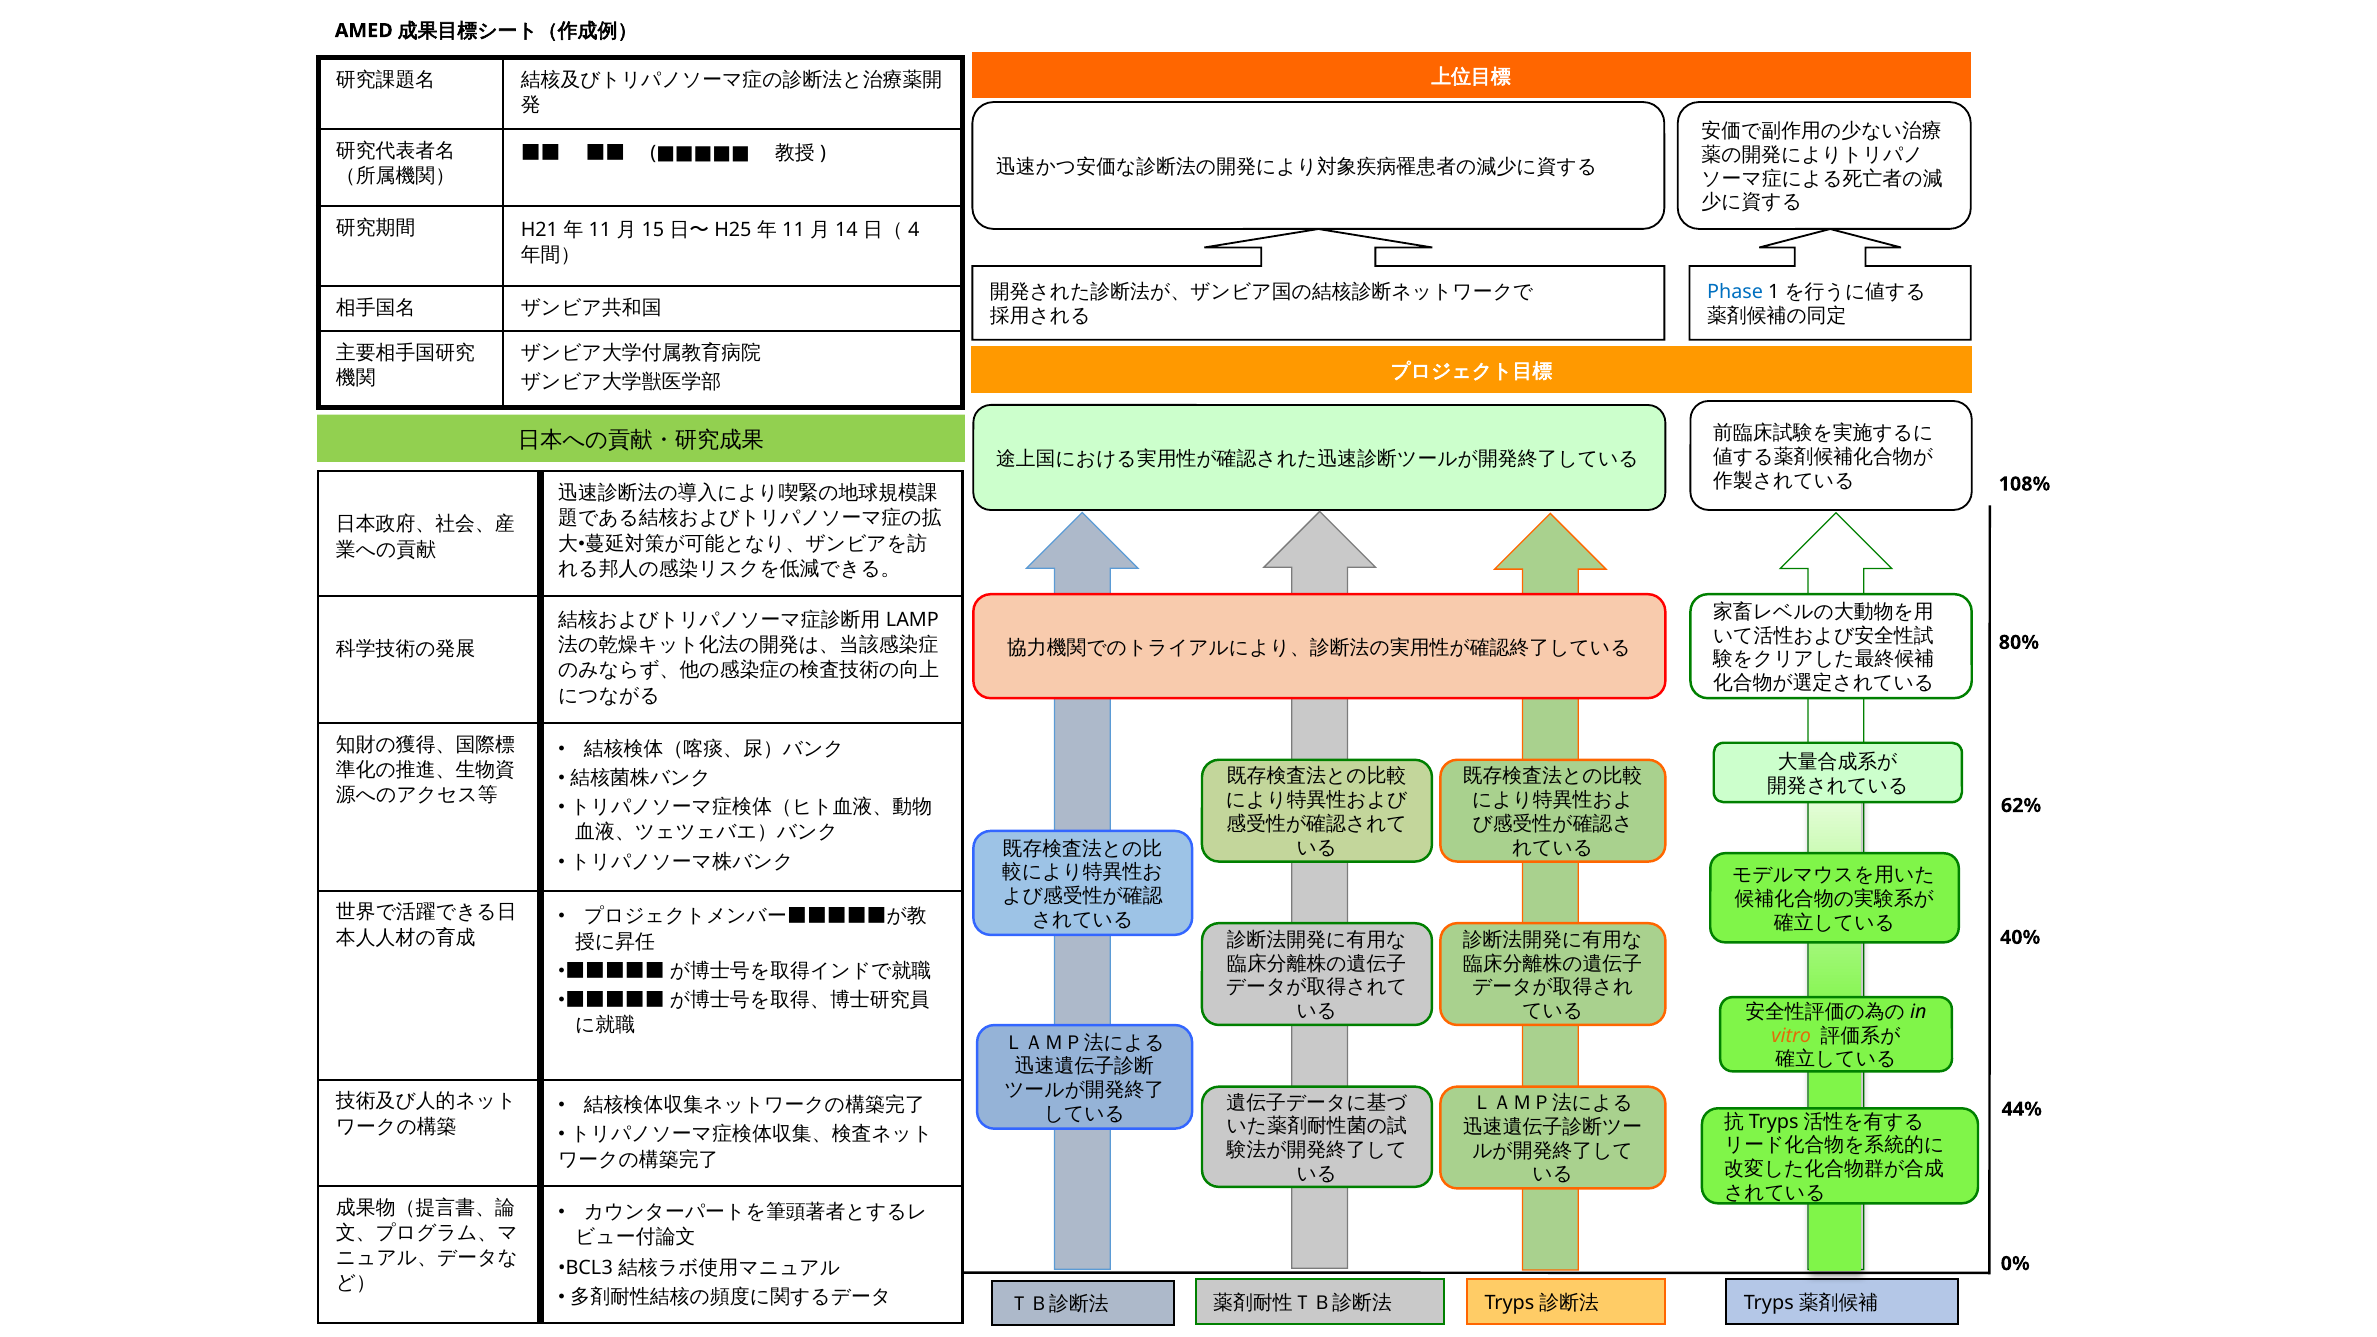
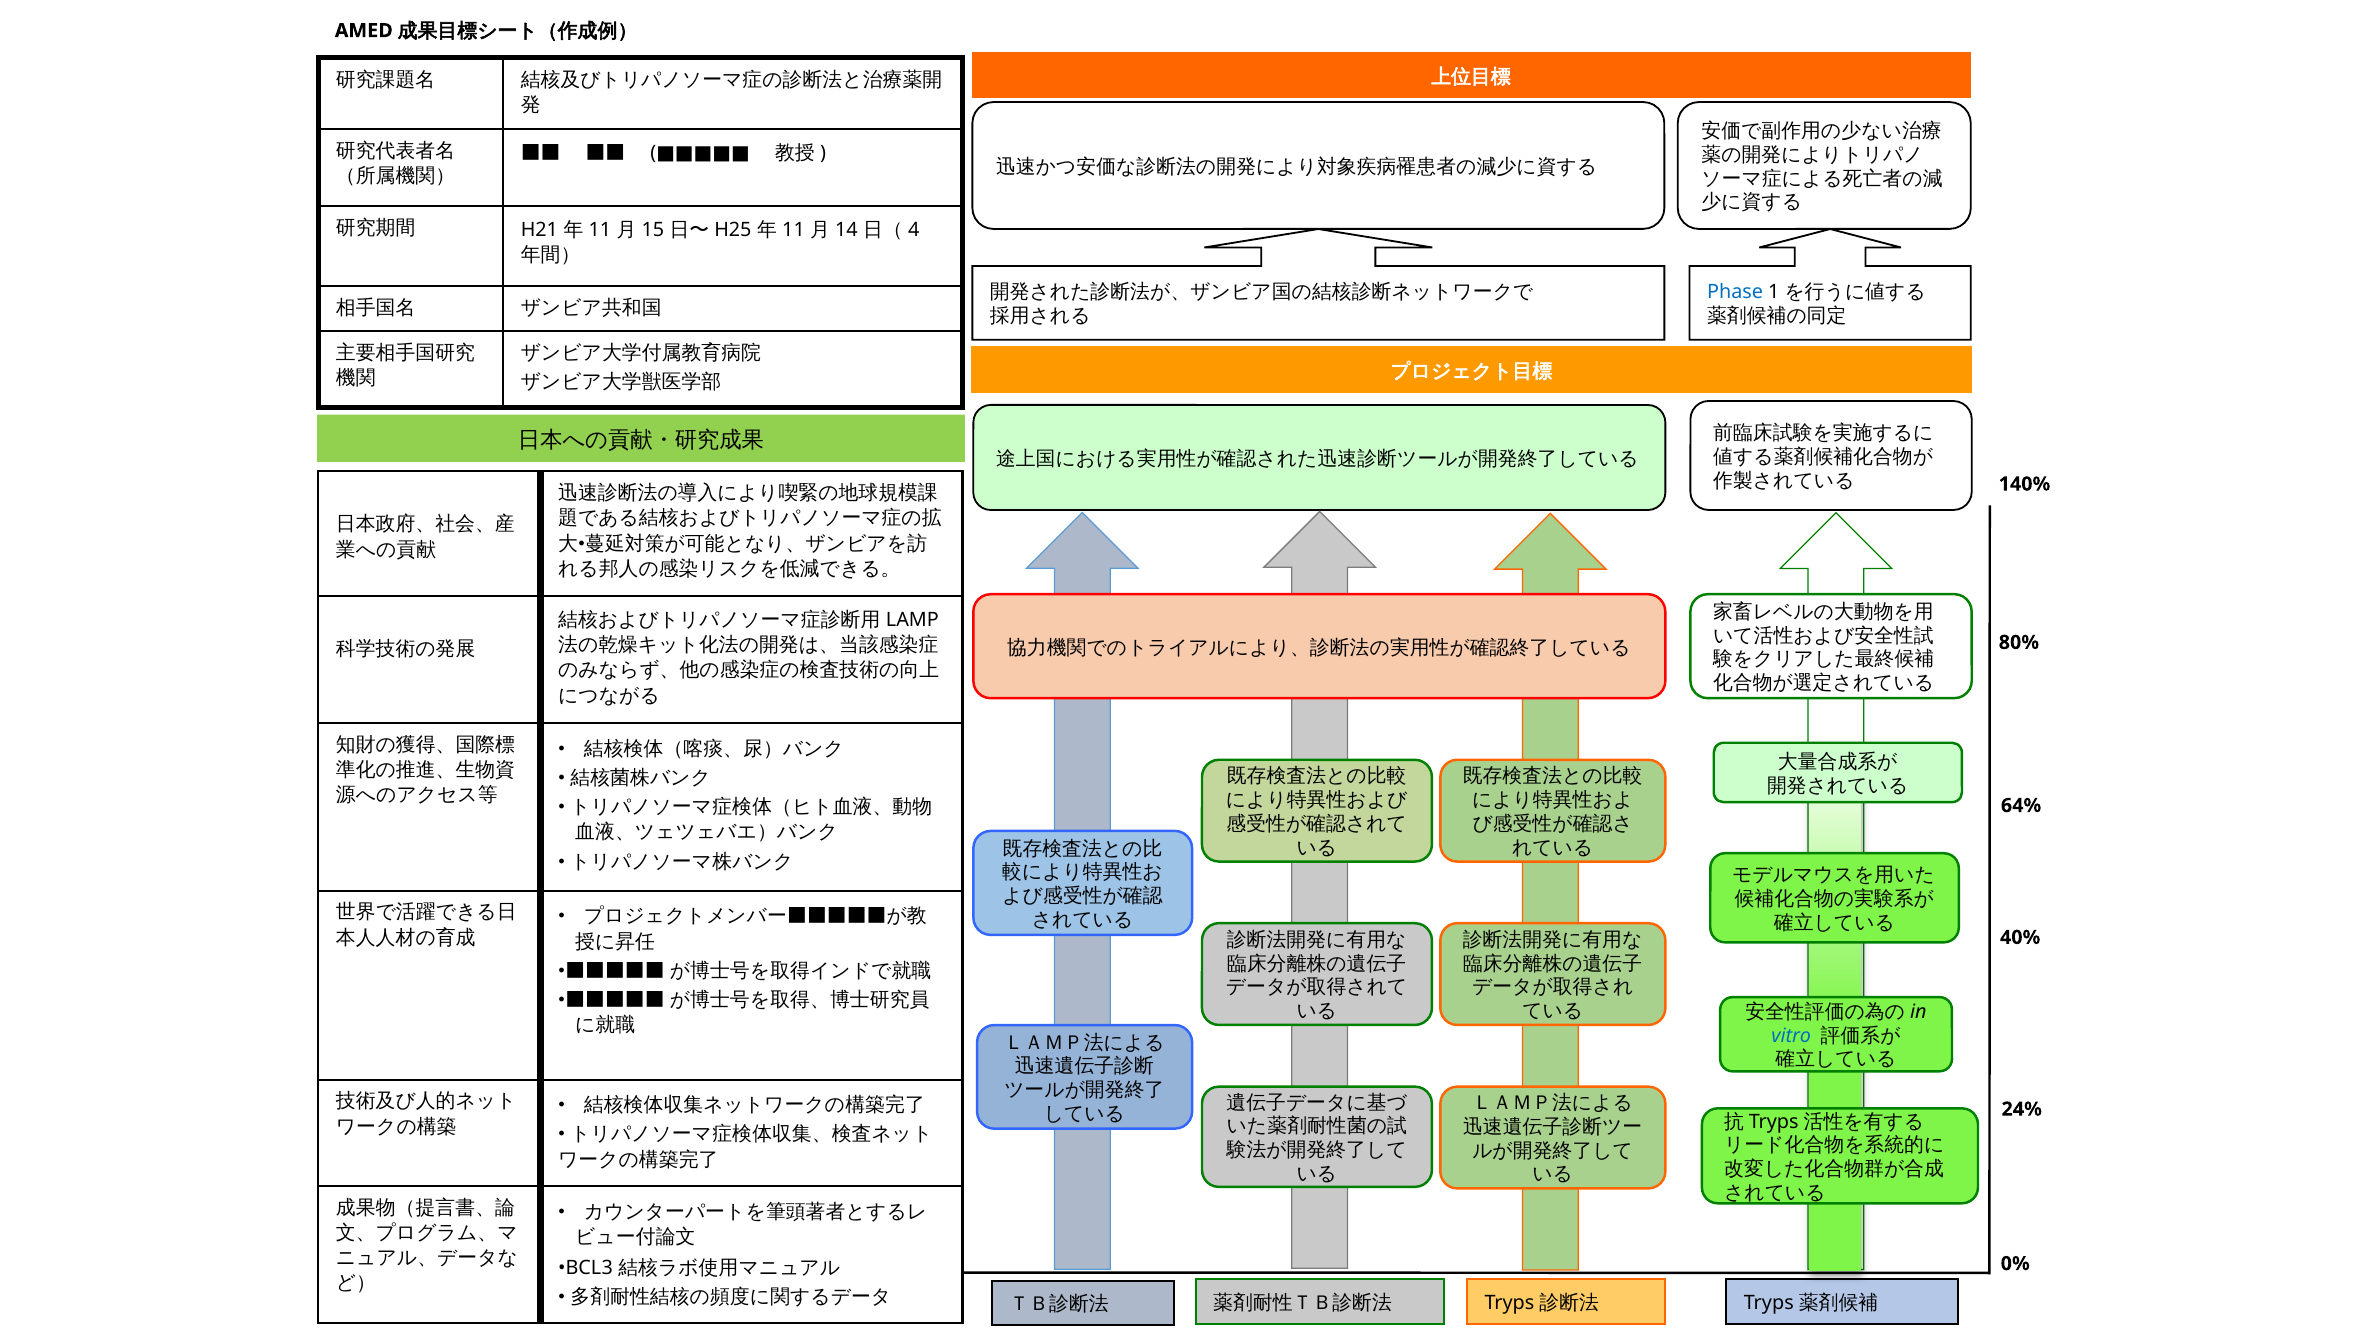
108%: 108% -> 140%
62%: 62% -> 64%
vitro colour: orange -> blue
44%: 44% -> 24%
